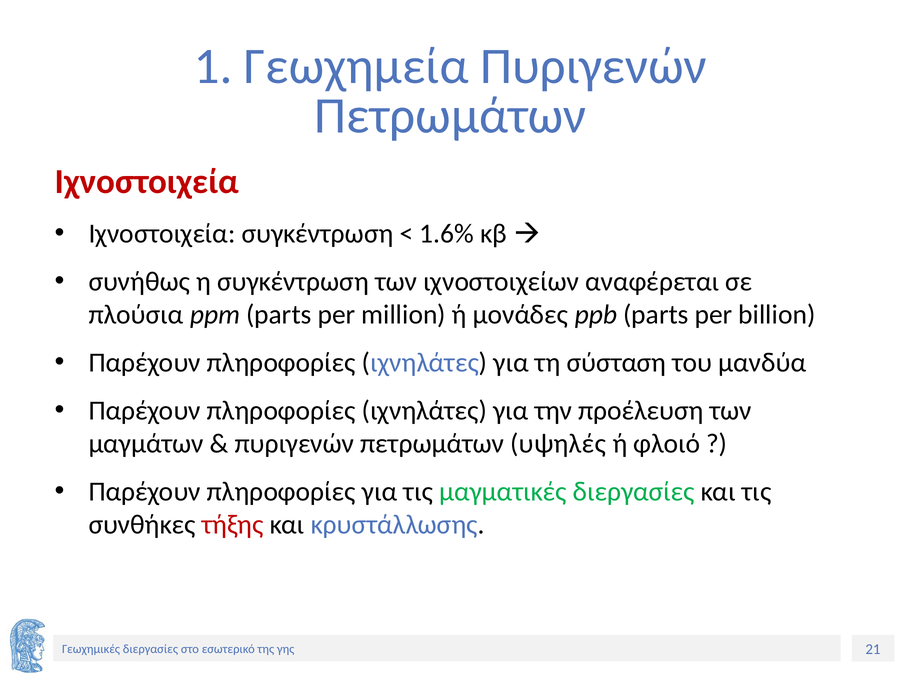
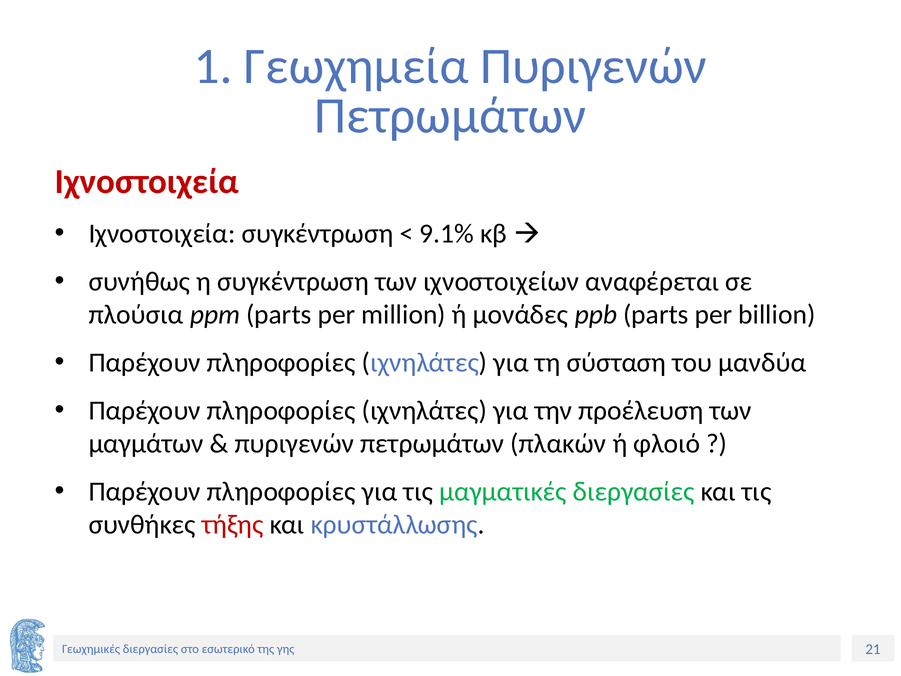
1.6%: 1.6% -> 9.1%
υψηλές: υψηλές -> πλακών
